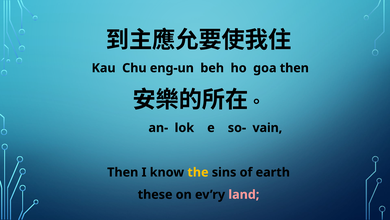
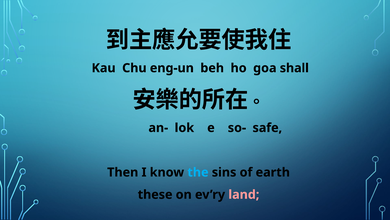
goa then: then -> shall
vain: vain -> safe
the colour: yellow -> light blue
